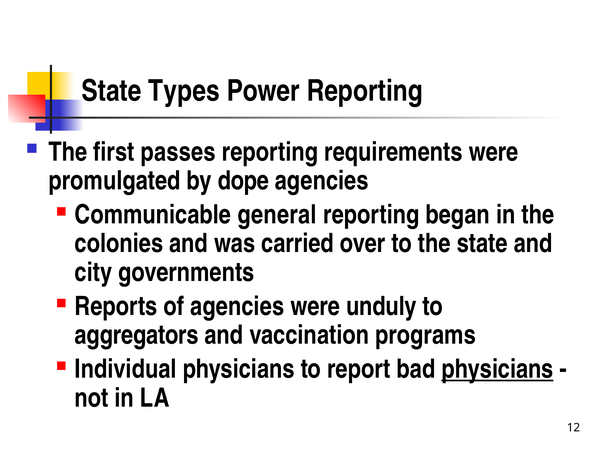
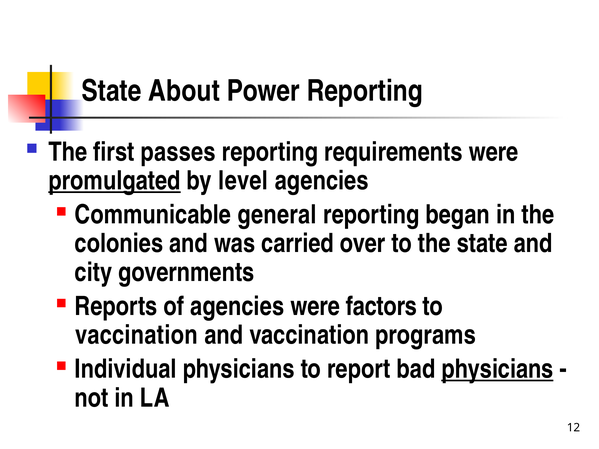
Types: Types -> About
promulgated underline: none -> present
dope: dope -> level
unduly: unduly -> factors
aggregators at (137, 335): aggregators -> vaccination
